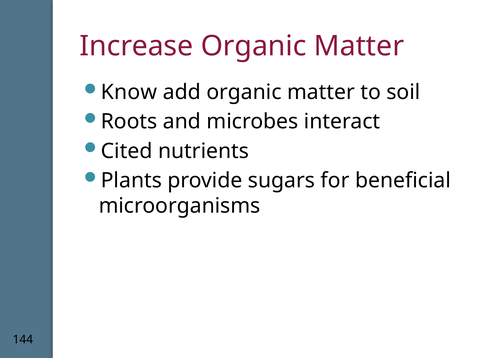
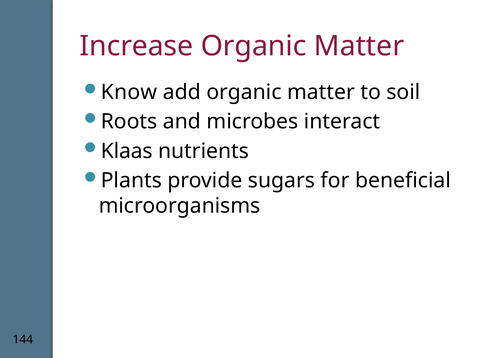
Cited: Cited -> Klaas
